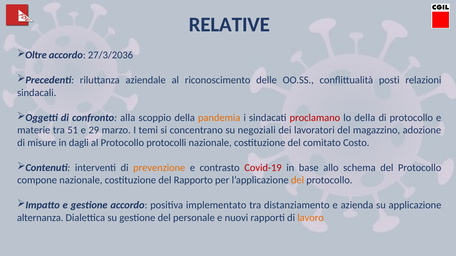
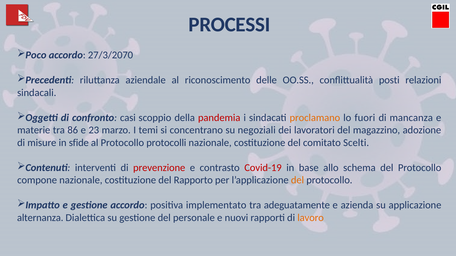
RELATIVE: RELATIVE -> PROCESSI
Oltre: Oltre -> Poco
27/3/2036: 27/3/2036 -> 27/3/2070
alla: alla -> casi
pandemia colour: orange -> red
proclamano colour: red -> orange
lo della: della -> fuori
di protocollo: protocollo -> mancanza
51: 51 -> 86
29: 29 -> 23
dagli: dagli -> sfide
Costo: Costo -> Scelti
prevenzione colour: orange -> red
distanziamento: distanziamento -> adeguatamente
